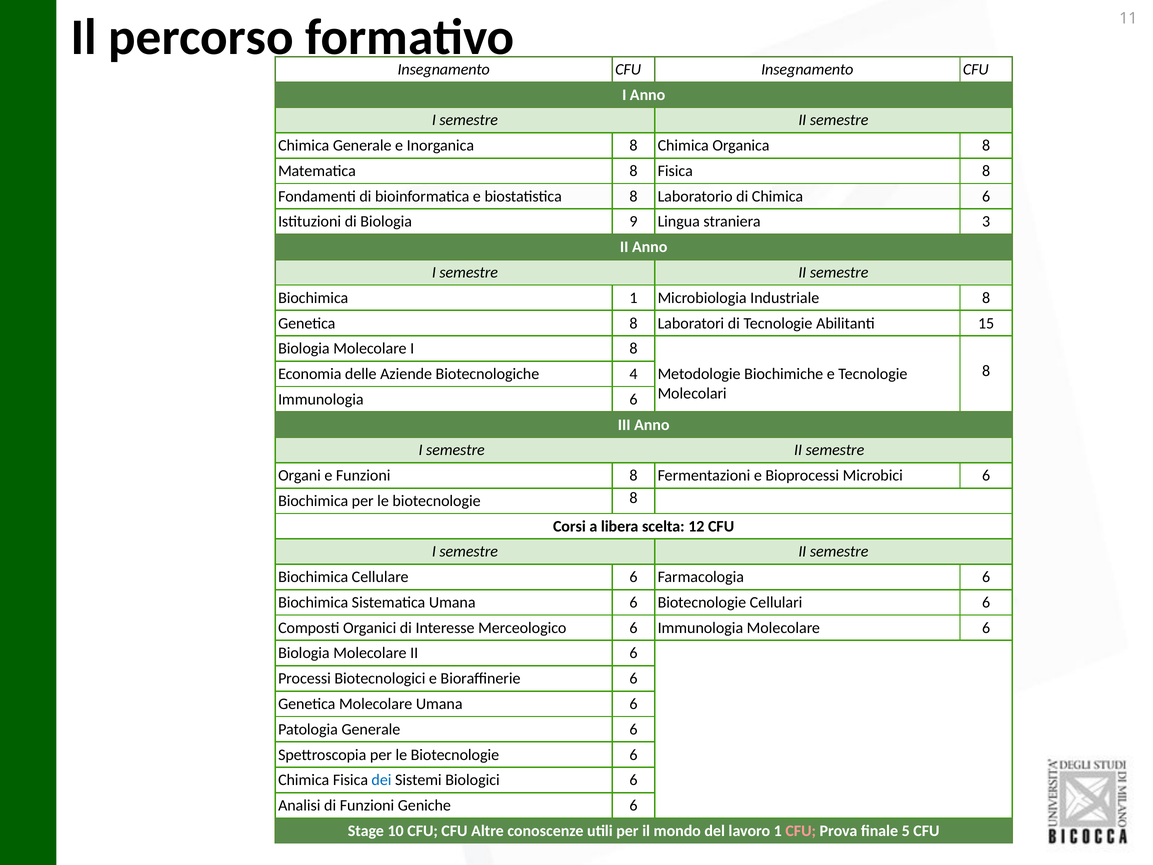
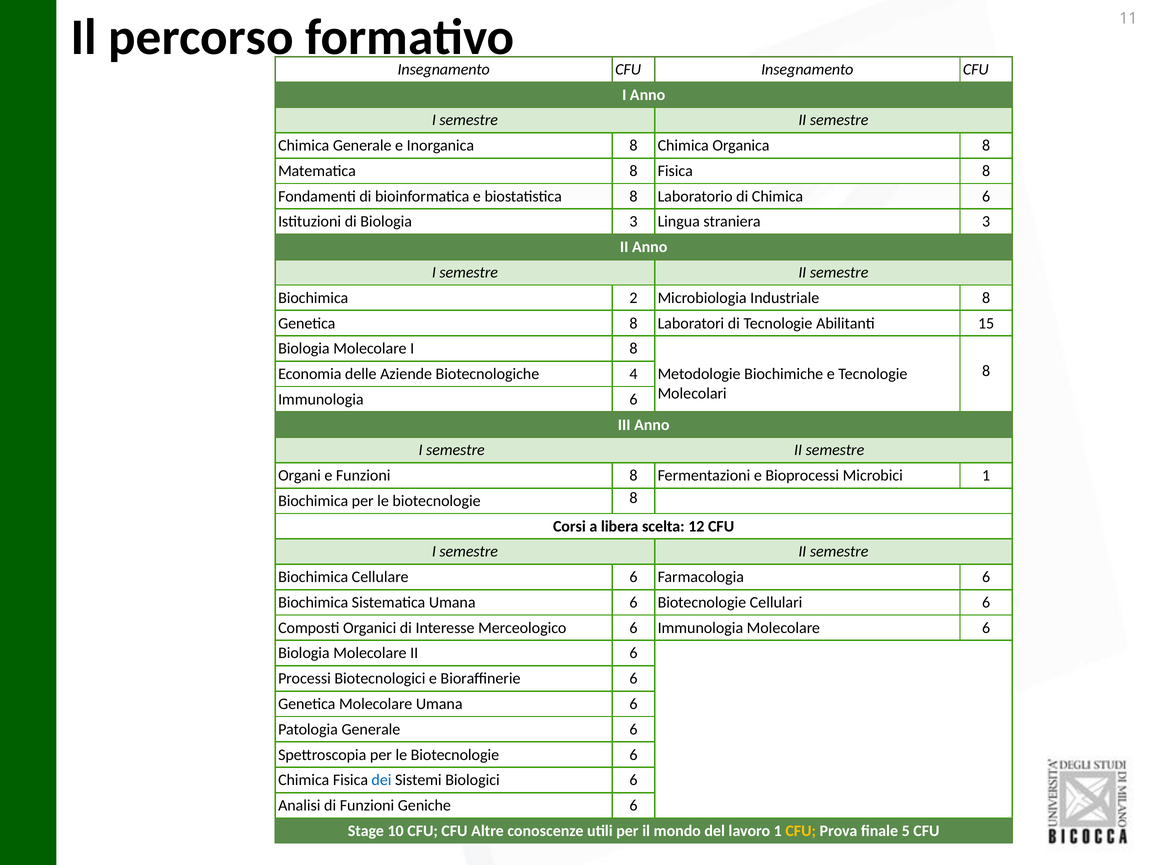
Biologia 9: 9 -> 3
Biochimica 1: 1 -> 2
Microbici 6: 6 -> 1
CFU at (801, 831) colour: pink -> yellow
